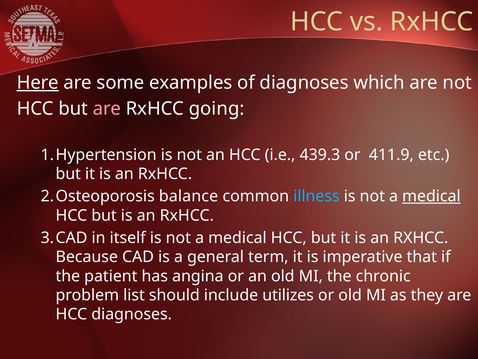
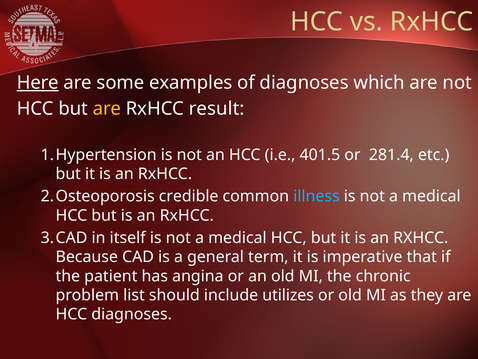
are at (107, 109) colour: pink -> yellow
going: going -> result
439.3: 439.3 -> 401.5
411.9: 411.9 -> 281.4
balance: balance -> credible
medical at (431, 196) underline: present -> none
